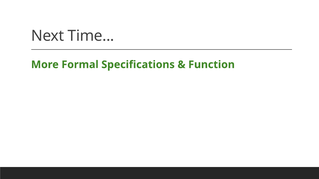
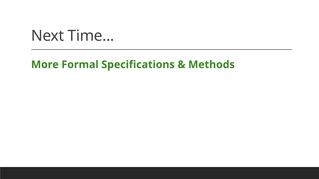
Function: Function -> Methods
